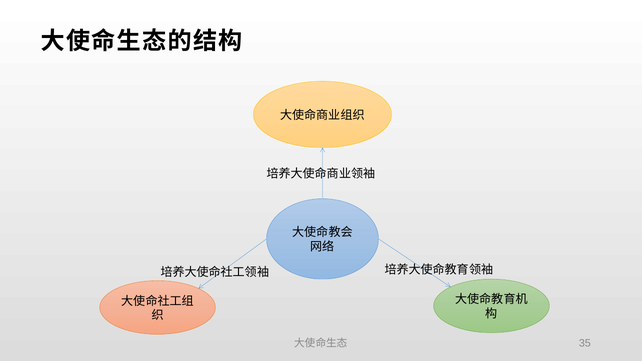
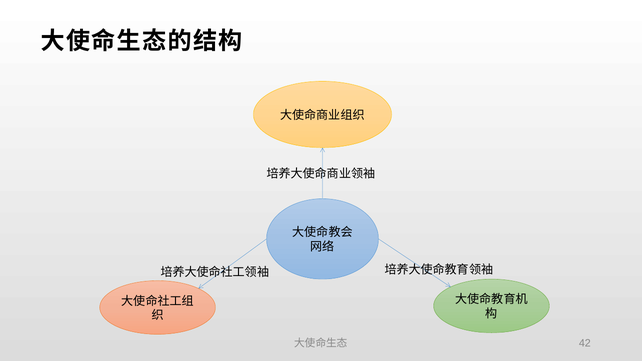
35: 35 -> 42
